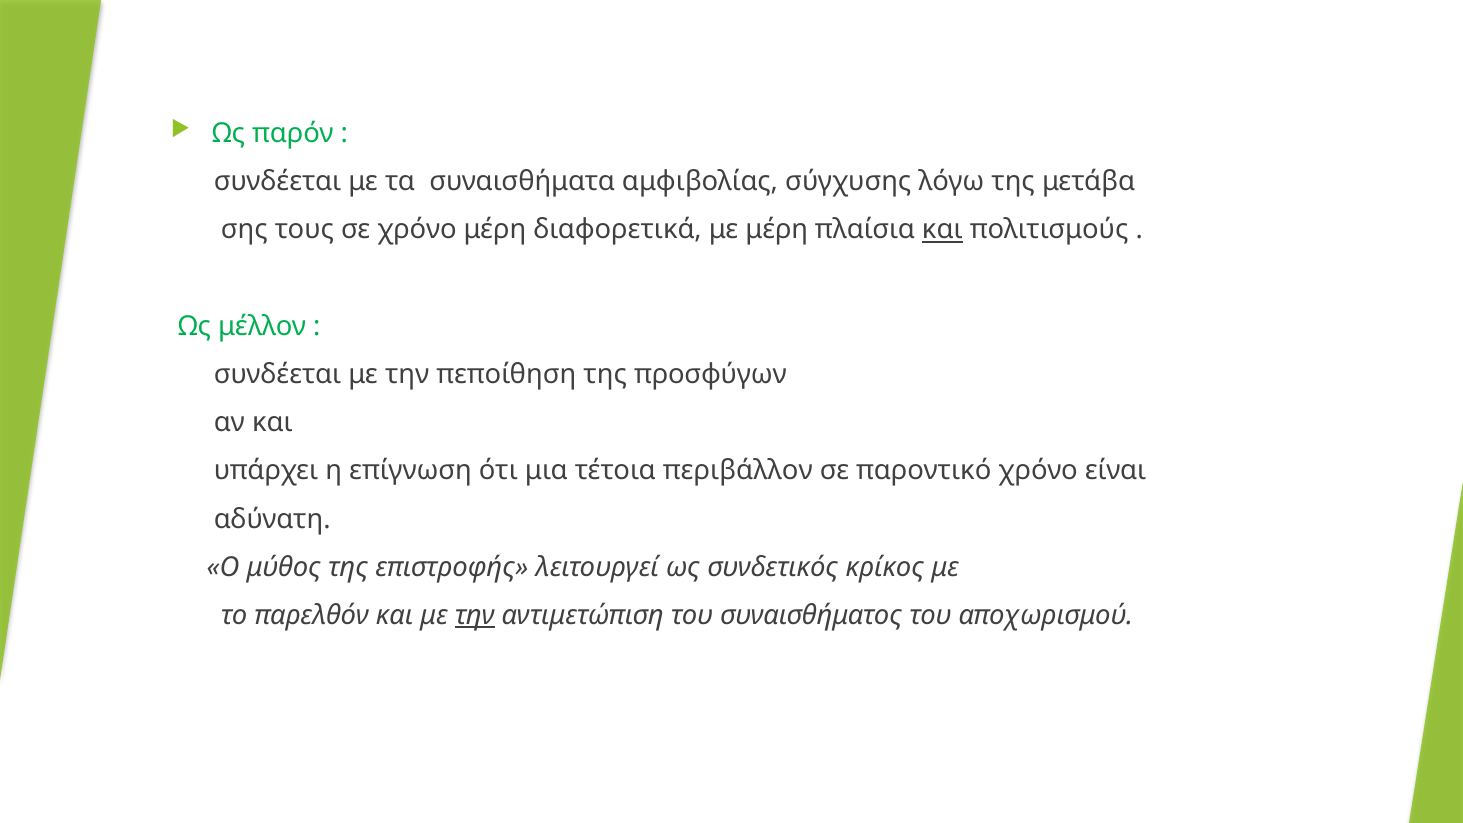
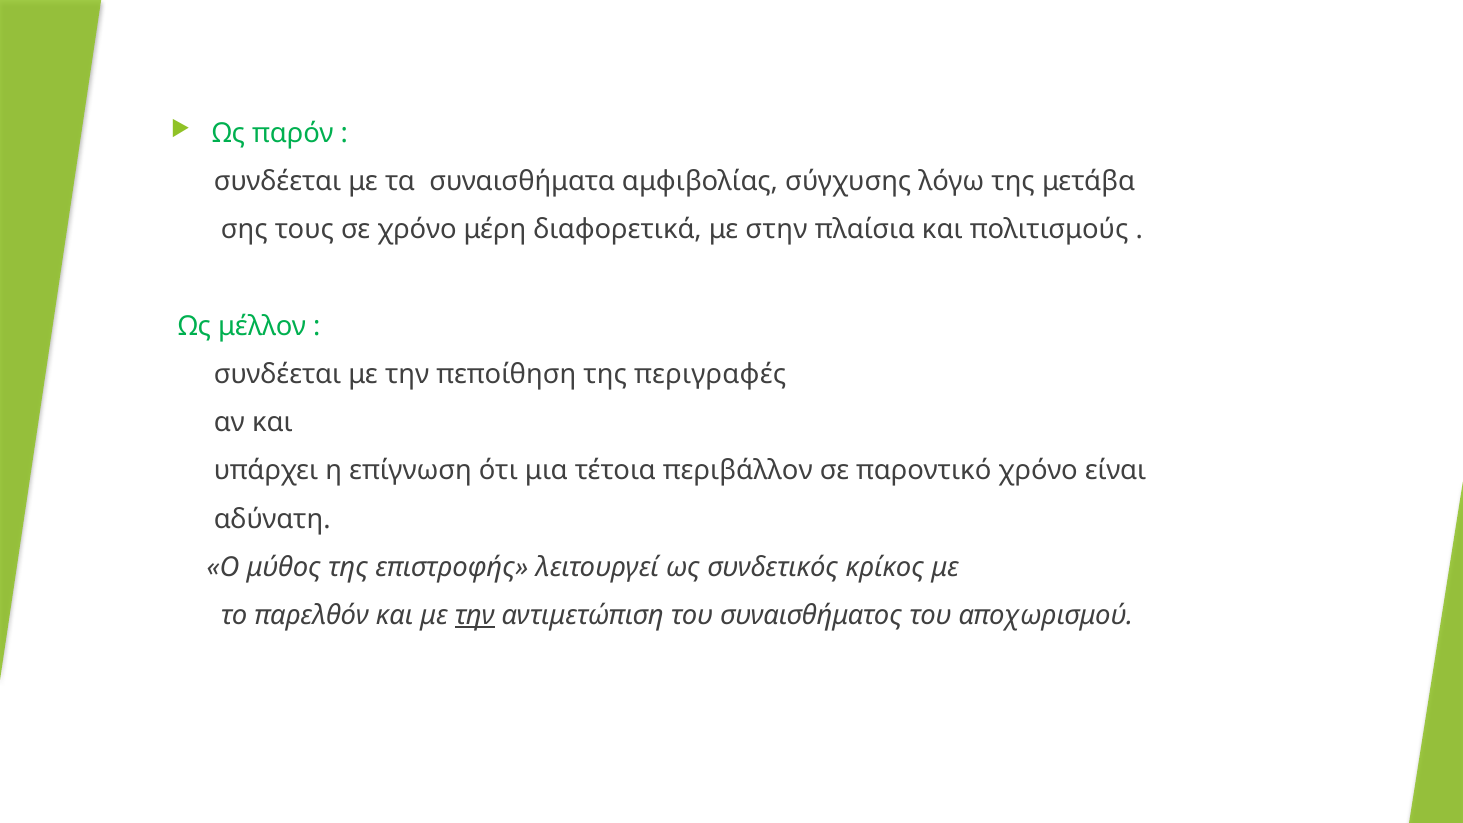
με μέρη: μέρη -> στην
και at (942, 230) underline: present -> none
προσφύγων: προσφύγων -> περιγραφές
